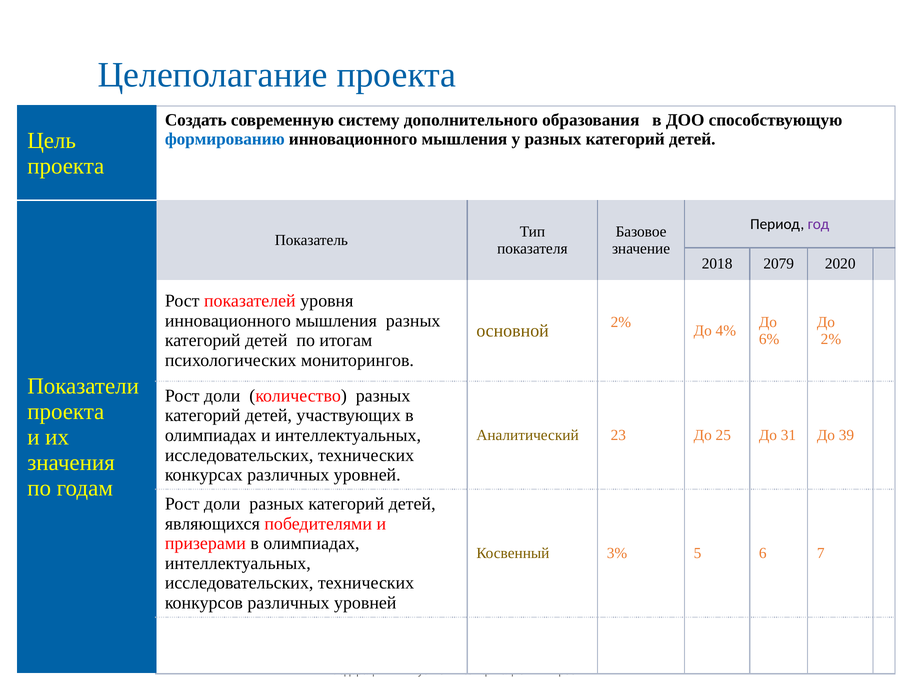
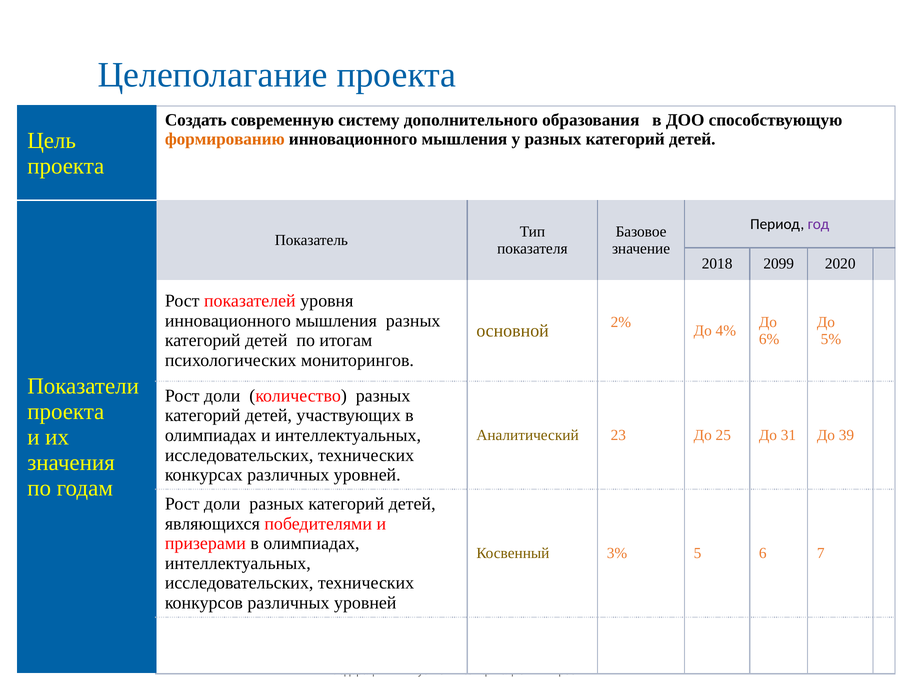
формированию colour: blue -> orange
2079: 2079 -> 2099
2% at (831, 339): 2% -> 5%
